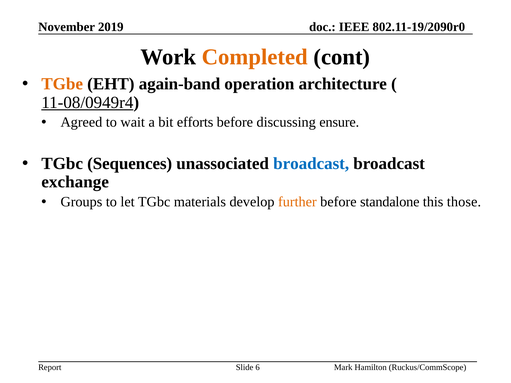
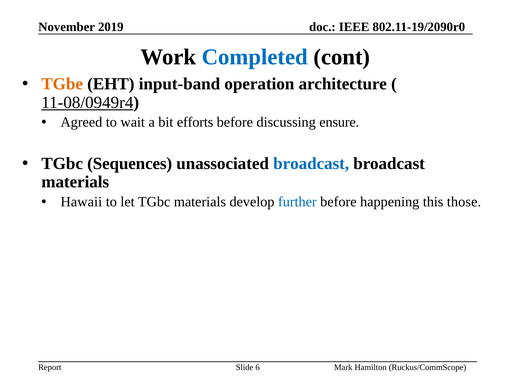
Completed colour: orange -> blue
again-band: again-band -> input-band
exchange at (75, 182): exchange -> materials
Groups: Groups -> Hawaii
further colour: orange -> blue
standalone: standalone -> happening
